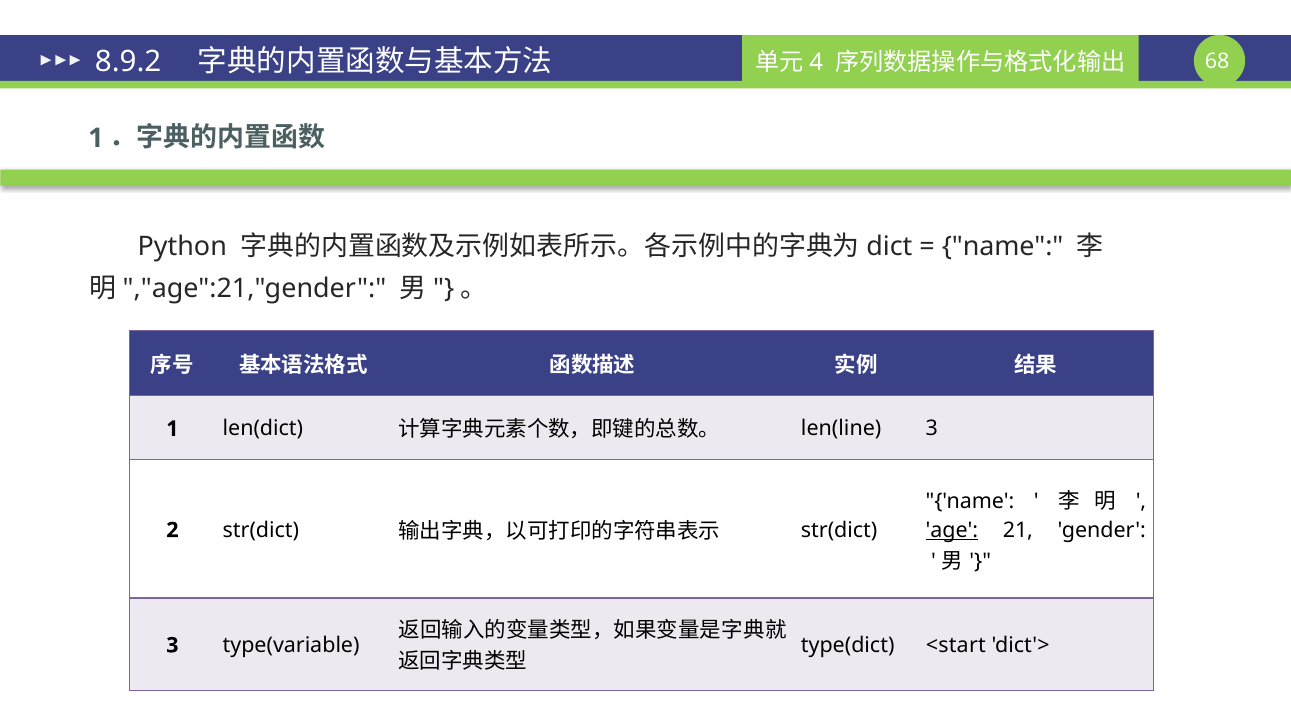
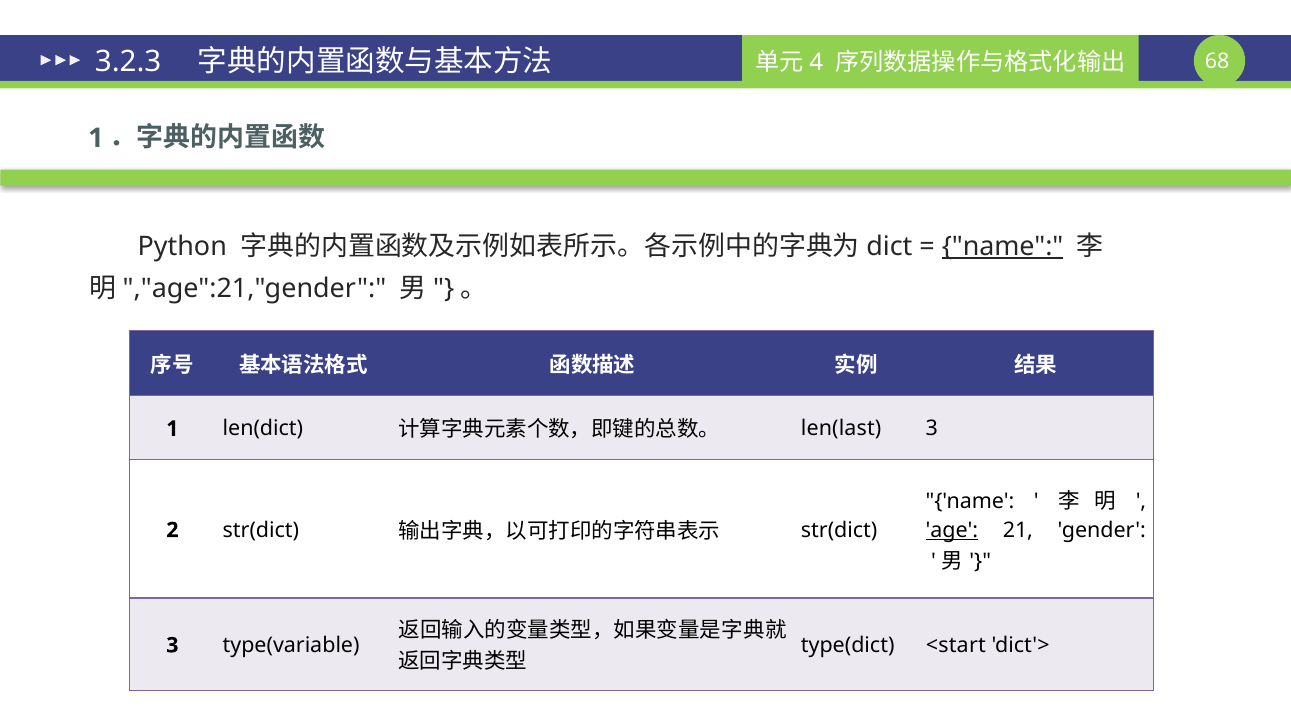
8.9.2: 8.9.2 -> 3.2.3
name at (1003, 246) underline: none -> present
len(line: len(line -> len(last
